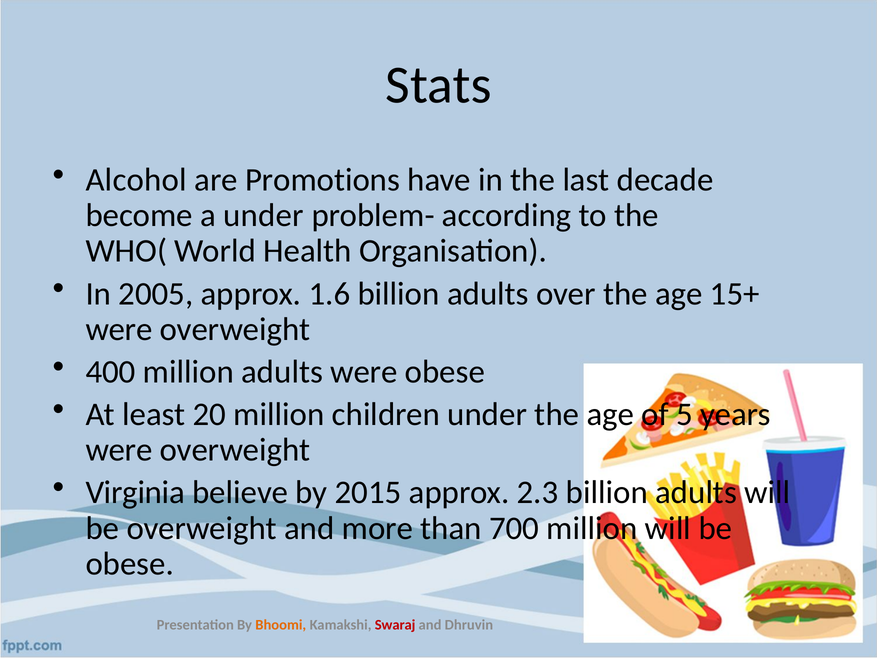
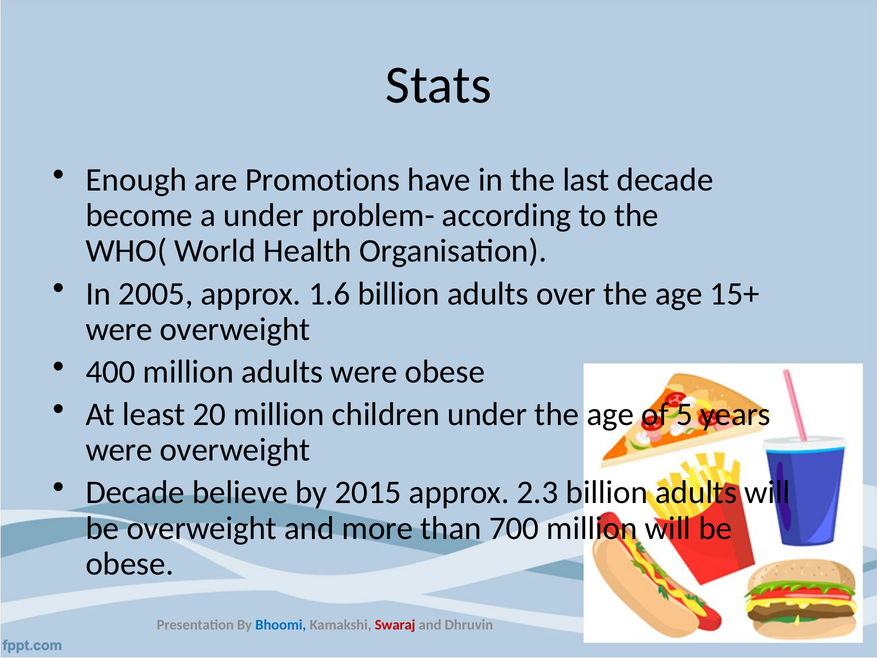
Alcohol: Alcohol -> Enough
Virginia at (135, 492): Virginia -> Decade
Bhoomi colour: orange -> blue
